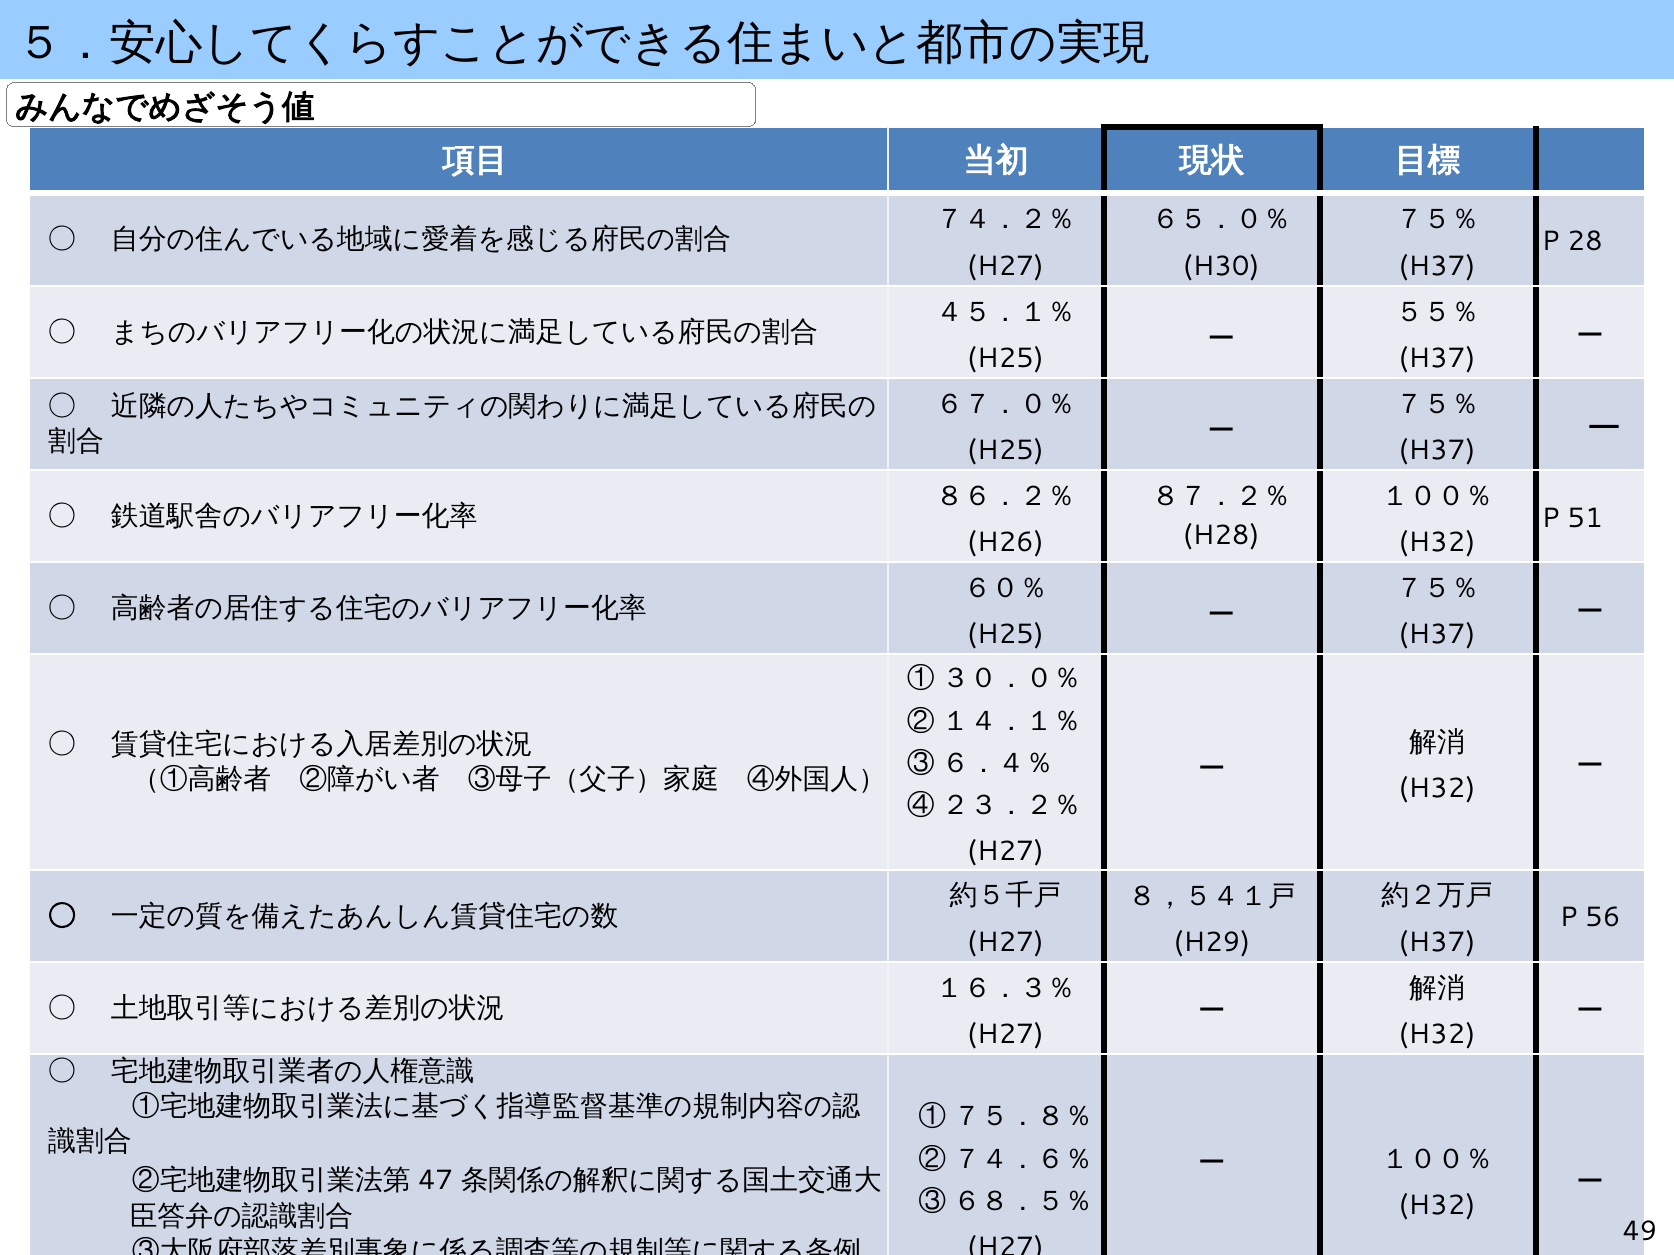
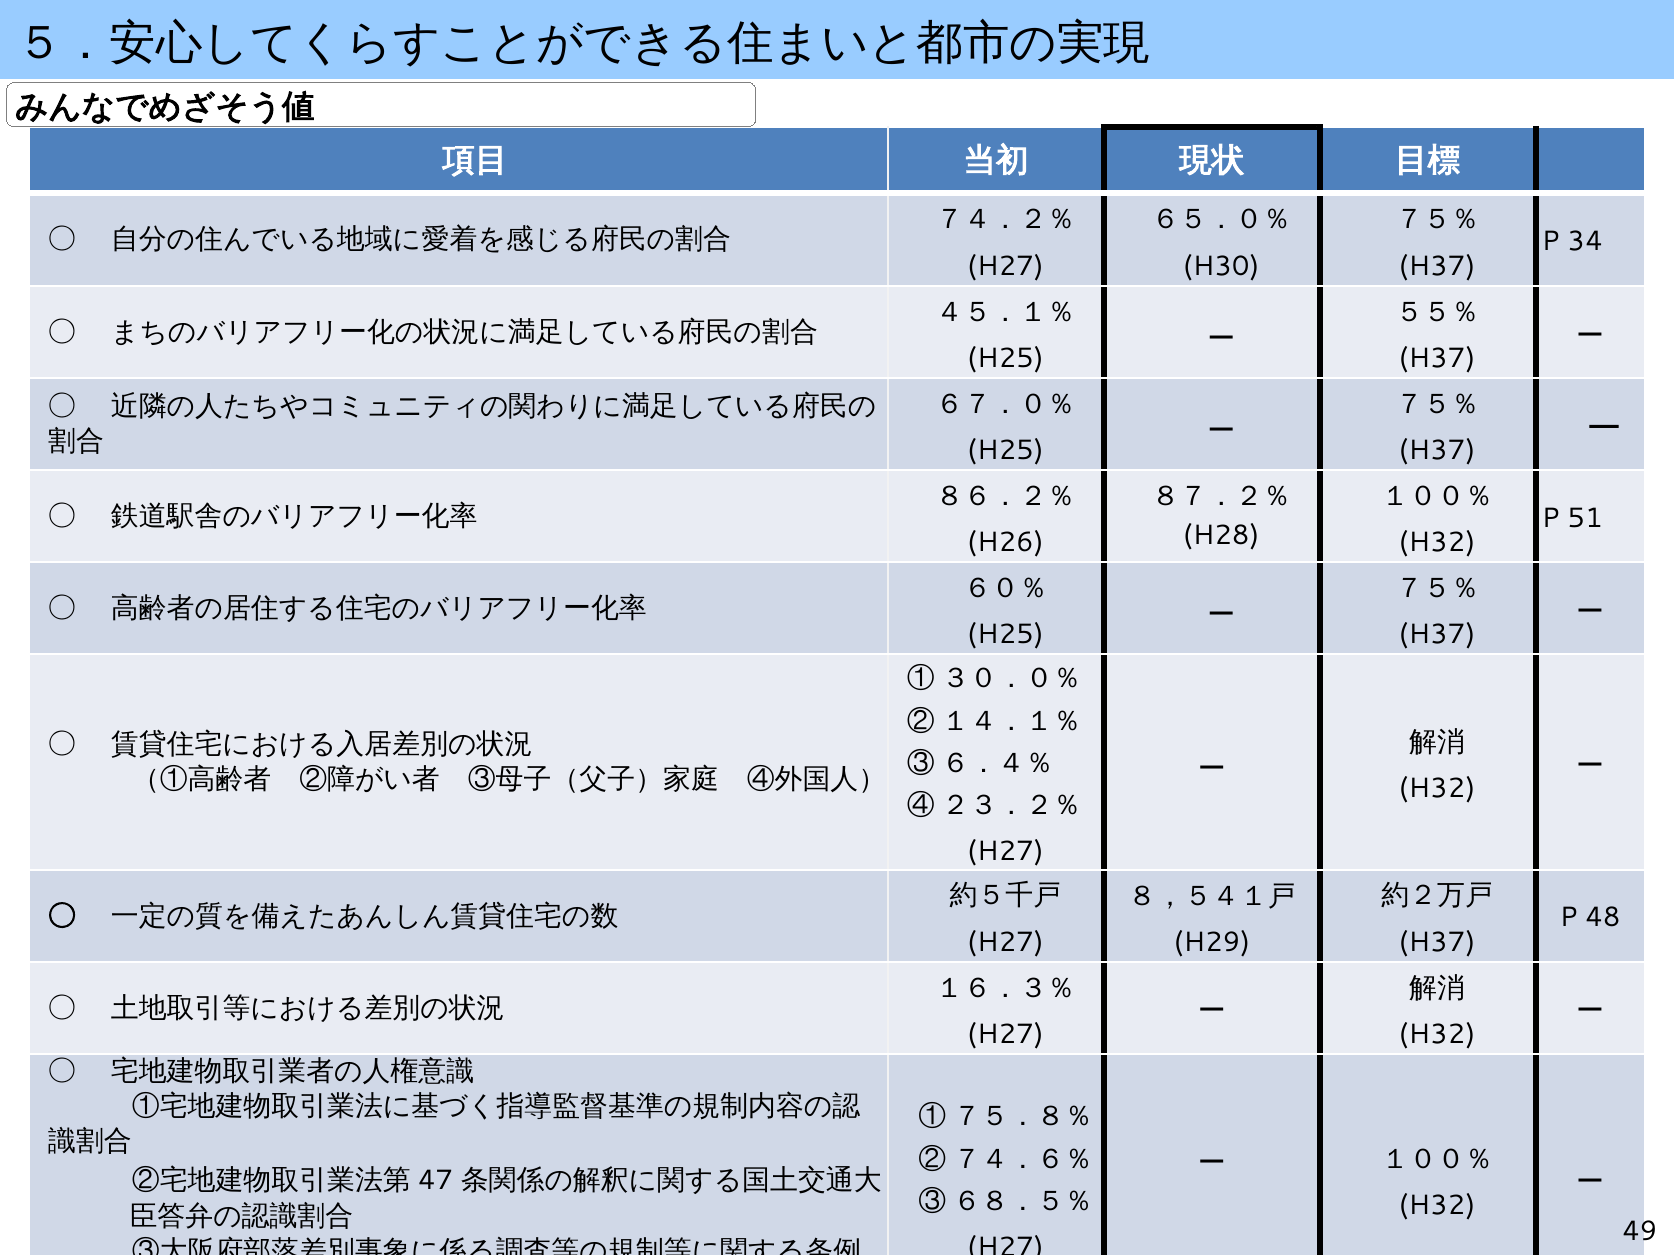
28: 28 -> 34
56: 56 -> 48
